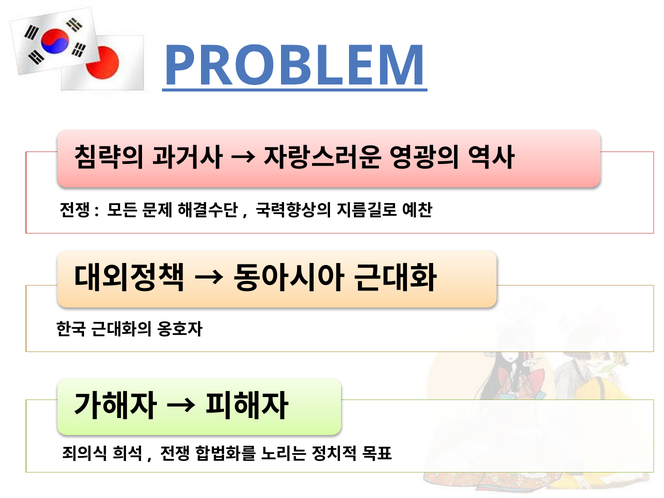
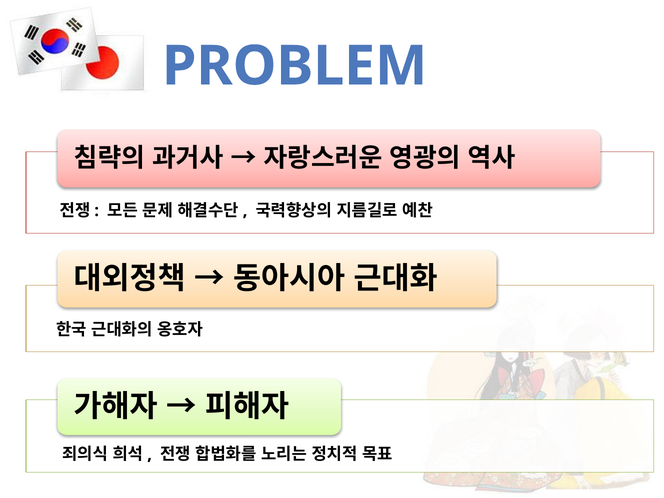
PROBLEM underline: present -> none
